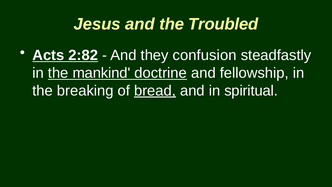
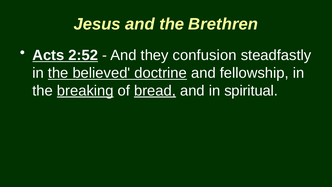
Troubled: Troubled -> Brethren
2:82: 2:82 -> 2:52
mankind: mankind -> believed
breaking underline: none -> present
